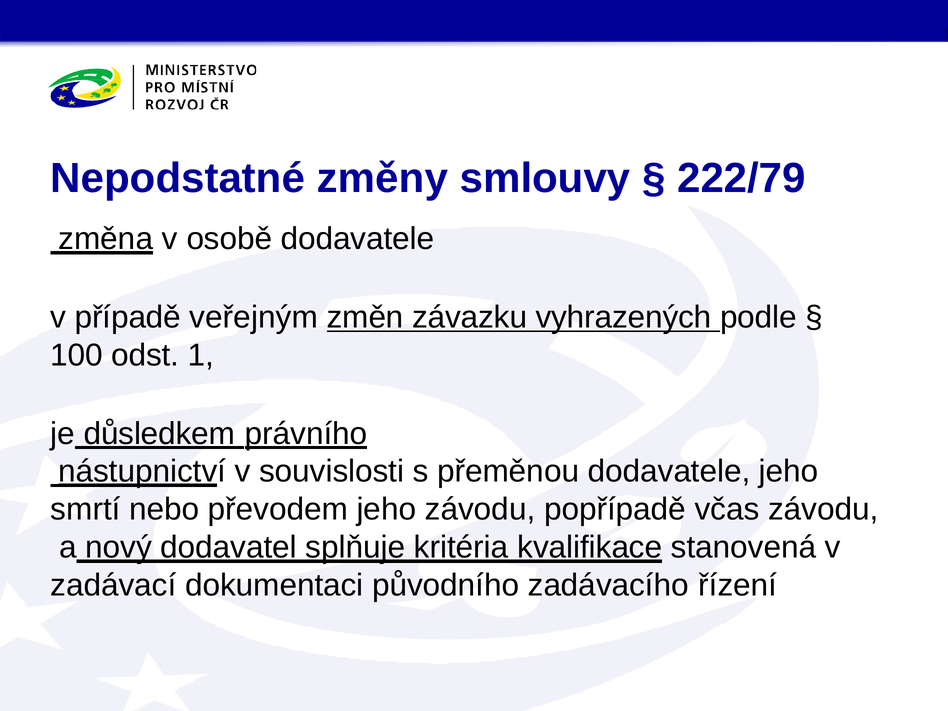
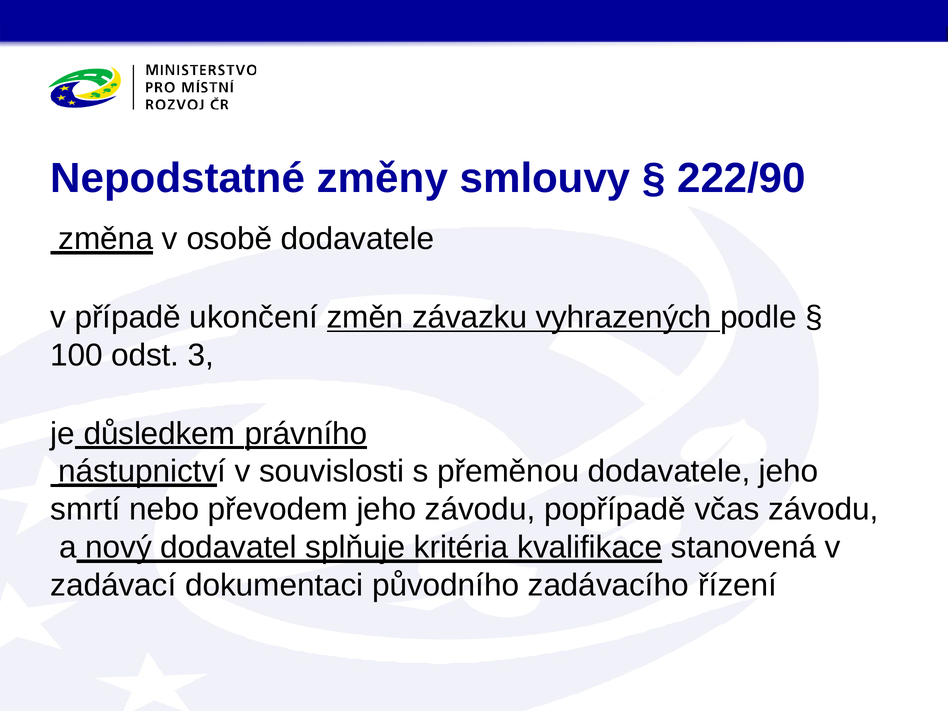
222/79: 222/79 -> 222/90
veřejným: veřejným -> ukončení
1: 1 -> 3
